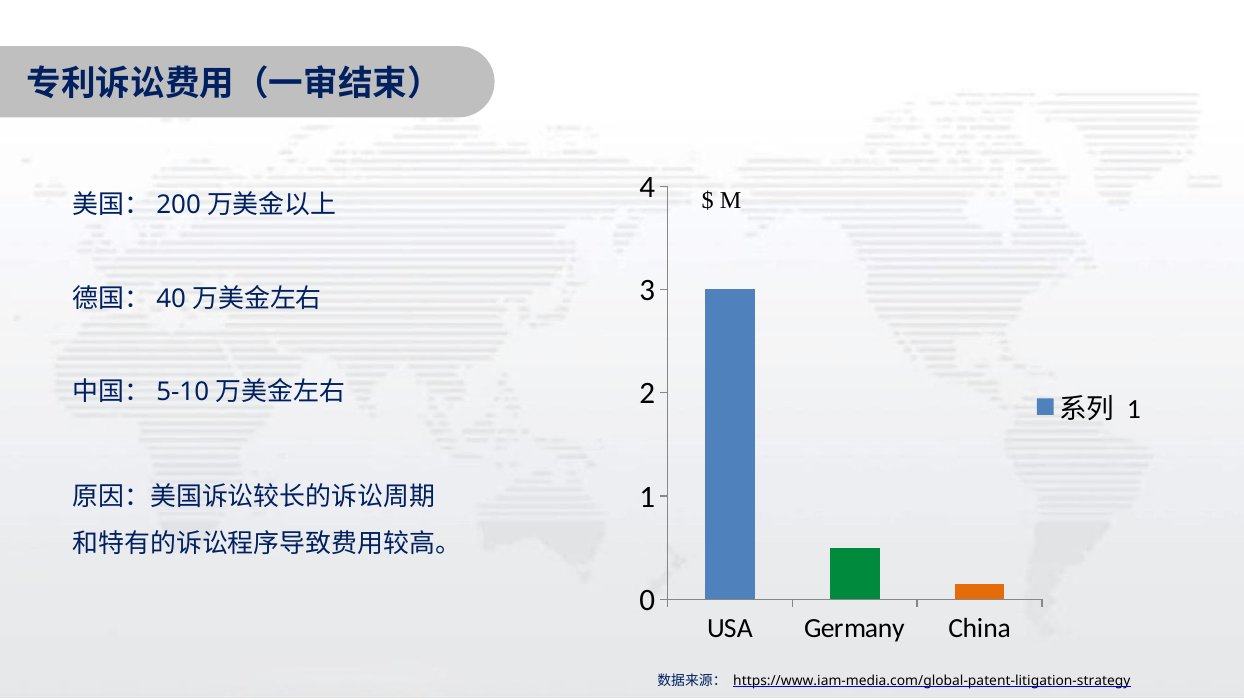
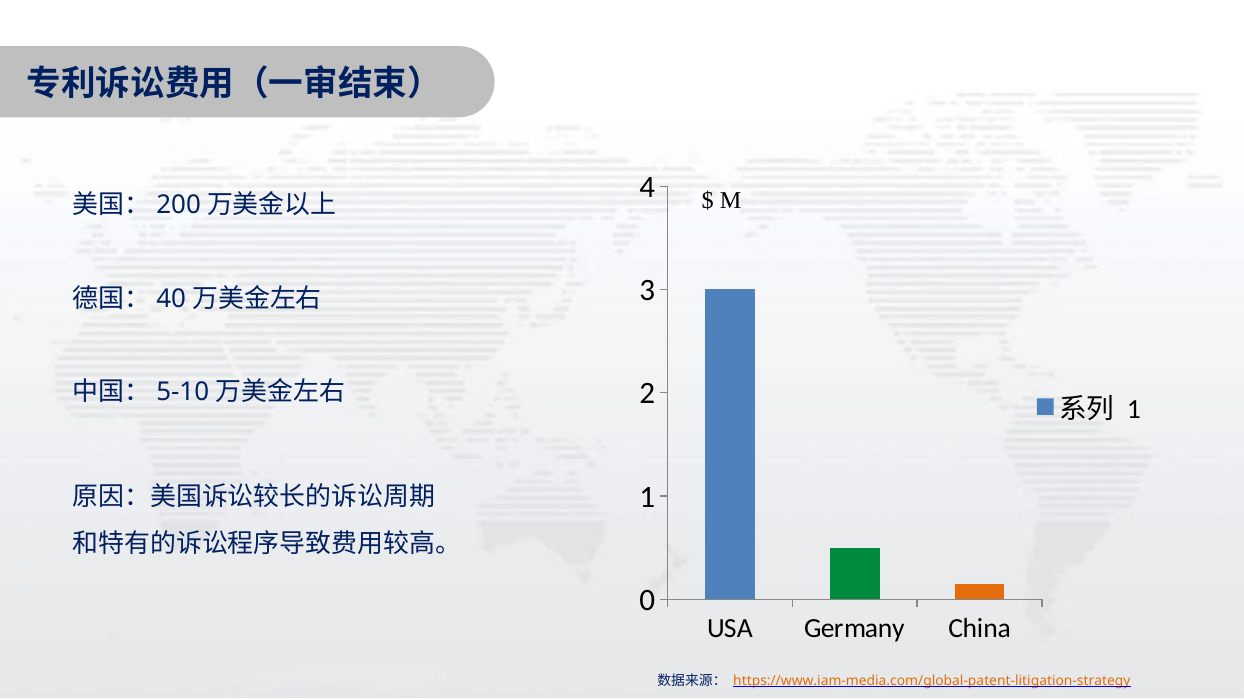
https://www.iam-media.com/global-patent-litigation-strategy colour: black -> orange
